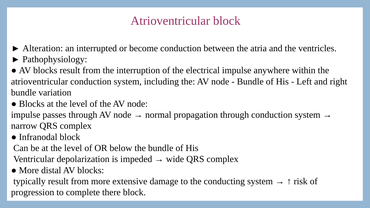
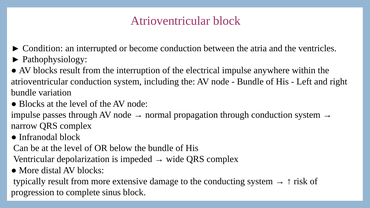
Alteration: Alteration -> Condition
there: there -> sinus
